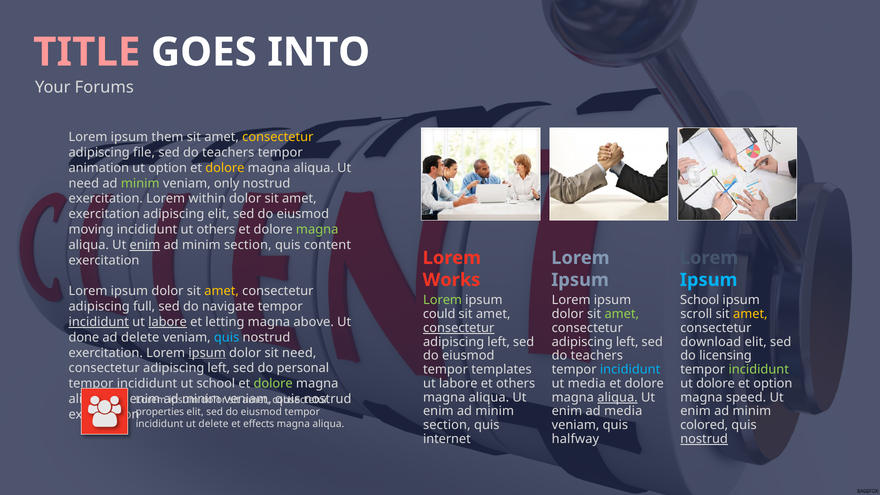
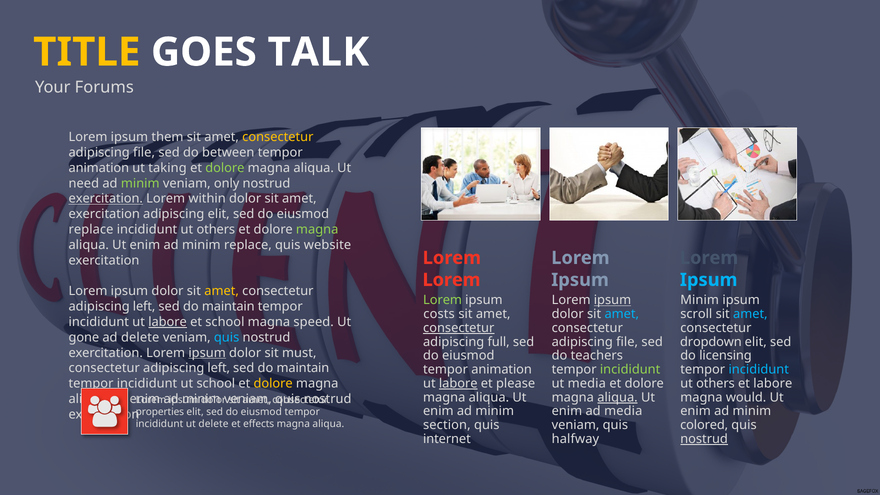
TITLE colour: pink -> yellow
INTO: INTO -> TALK
teachers at (228, 152): teachers -> between
ut option: option -> taking
dolore at (225, 168) colour: yellow -> light green
exercitation at (106, 199) underline: none -> present
moving at (91, 230): moving -> replace
enim at (145, 245) underline: present -> none
section at (248, 245): section -> replace
content: content -> website
Works at (451, 280): Works -> Lorem
ipsum at (612, 300) underline: none -> present
School at (700, 300): School -> Minim
full at (144, 307): full -> left
navigate at (228, 307): navigate -> maintain
could: could -> costs
amet at (622, 314) colour: light green -> light blue
amet at (750, 314) colour: yellow -> light blue
incididunt at (99, 322) underline: present -> none
et letting: letting -> school
above: above -> speed
done: done -> gone
left at (499, 342): left -> full
left at (627, 342): left -> file
download: download -> dropdown
sit need: need -> must
personal at (303, 368): personal -> maintain
templates at (502, 370): templates -> animation
incididunt at (630, 370) colour: light blue -> light green
incididunt at (759, 370) colour: light green -> light blue
labore at (458, 383) underline: none -> present
et others: others -> please
dolore at (715, 383): dolore -> others
et option: option -> labore
dolore at (273, 384) colour: light green -> yellow
speed: speed -> would
